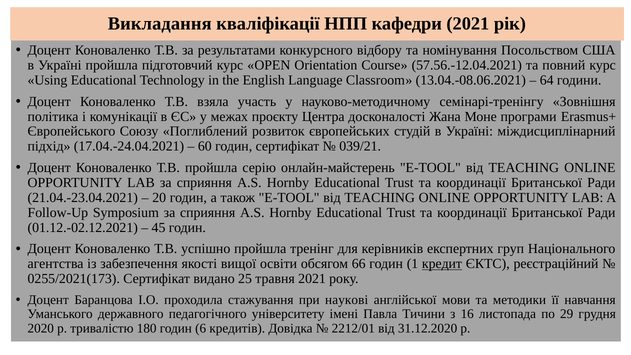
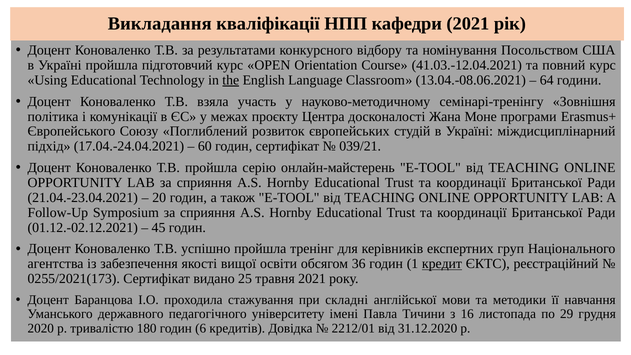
57.56.-12.04.2021: 57.56.-12.04.2021 -> 41.03.-12.04.2021
the underline: none -> present
66: 66 -> 36
наукові: наукові -> складні
